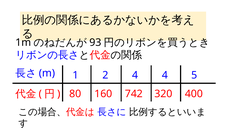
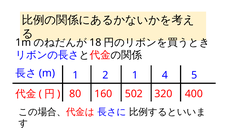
93: 93 -> 18
2 4: 4 -> 1
742: 742 -> 502
